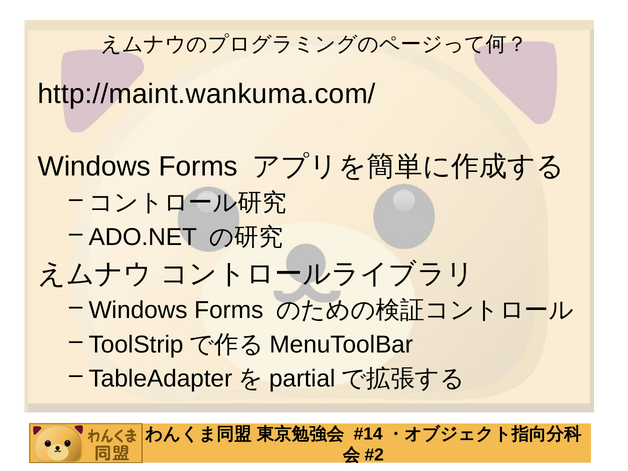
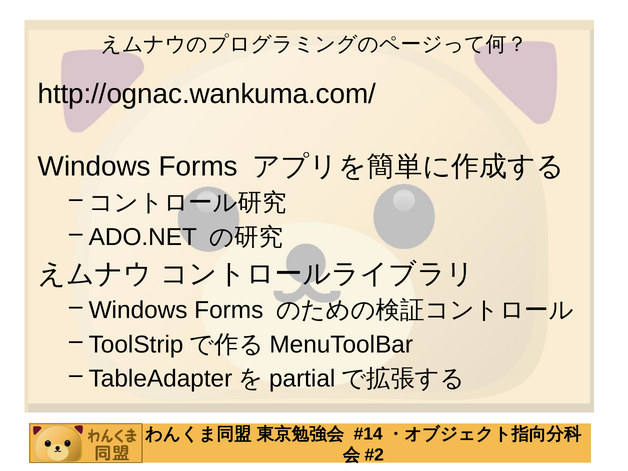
http://maint.wankuma.com/: http://maint.wankuma.com/ -> http://ognac.wankuma.com/
